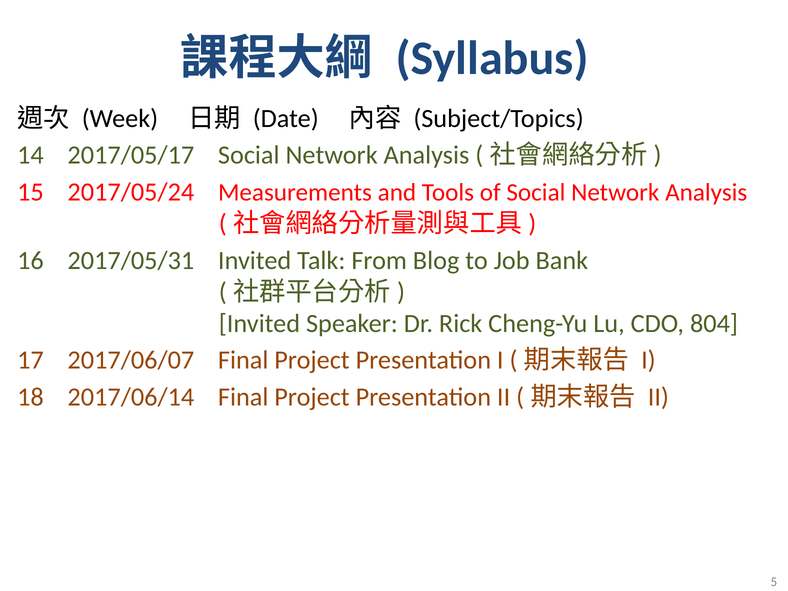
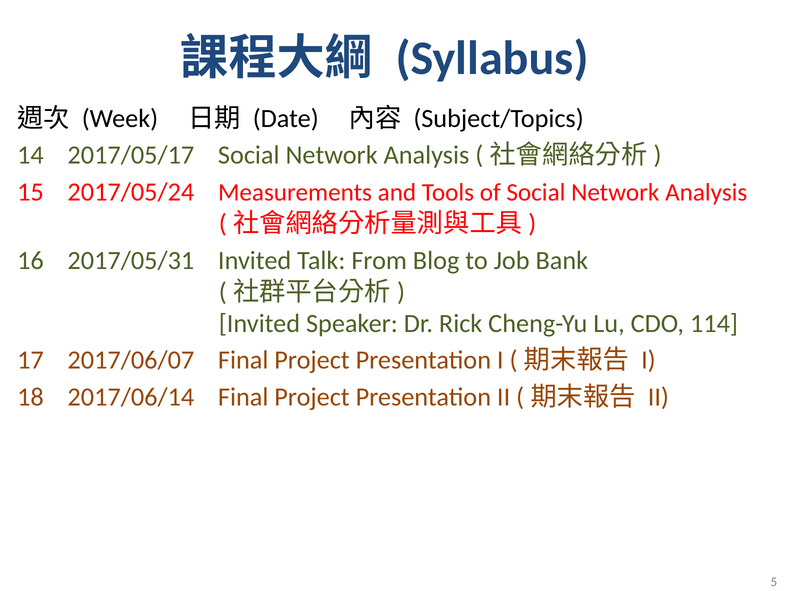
804: 804 -> 114
